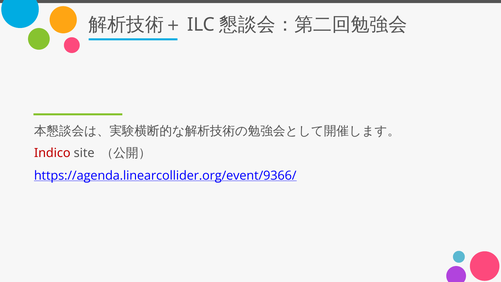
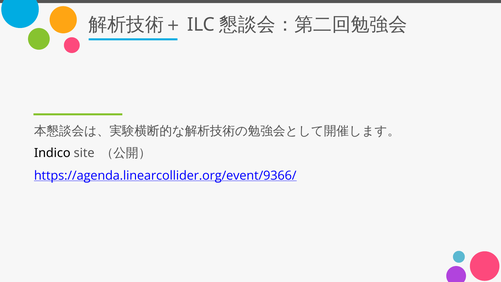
Indico colour: red -> black
